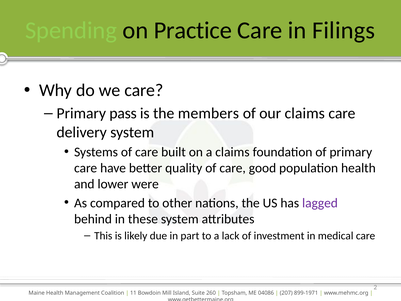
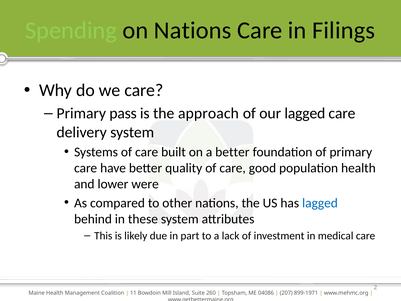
on Practice: Practice -> Nations
members: members -> approach
our claims: claims -> lagged
a claims: claims -> better
lagged at (320, 203) colour: purple -> blue
